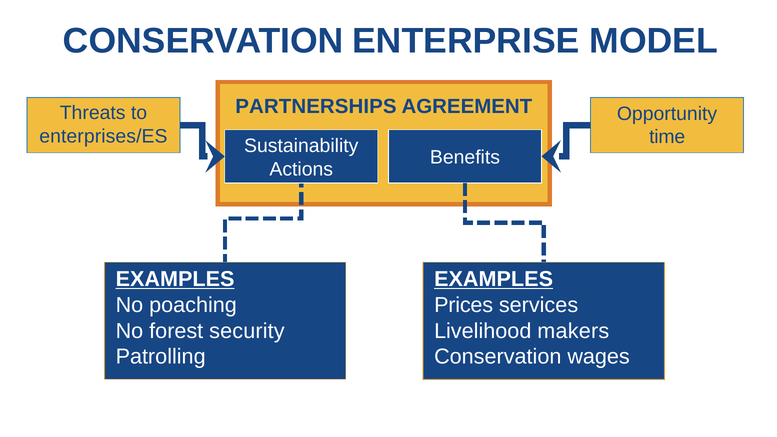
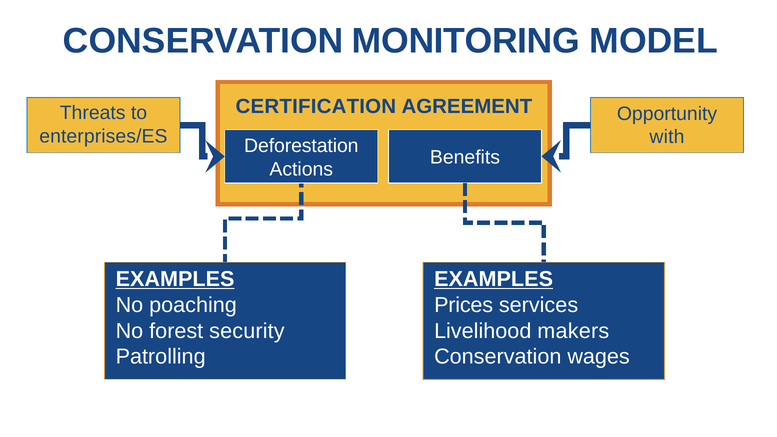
ENTERPRISE: ENTERPRISE -> MONITORING
PARTNERSHIPS: PARTNERSHIPS -> CERTIFICATION
time: time -> with
Sustainability: Sustainability -> Deforestation
